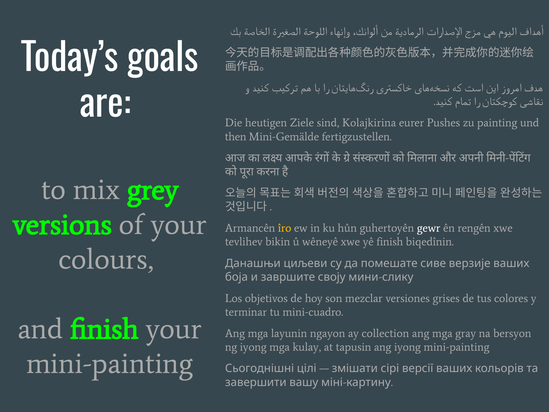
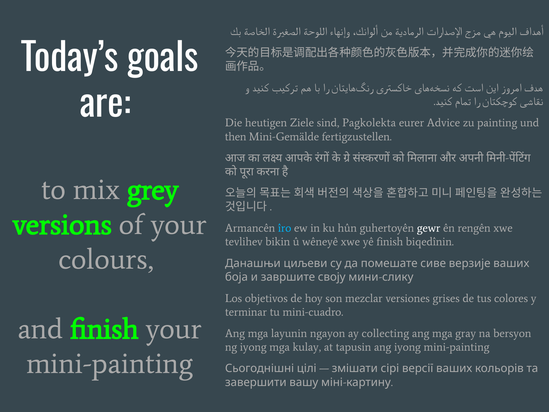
Kolajkirina: Kolajkirina -> Pagkolekta
Pushes: Pushes -> Advice
îro colour: yellow -> light blue
collection: collection -> collecting
